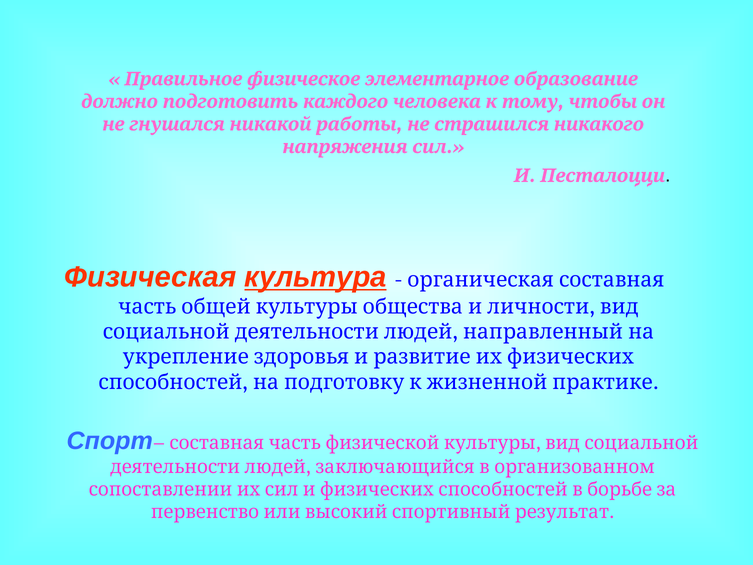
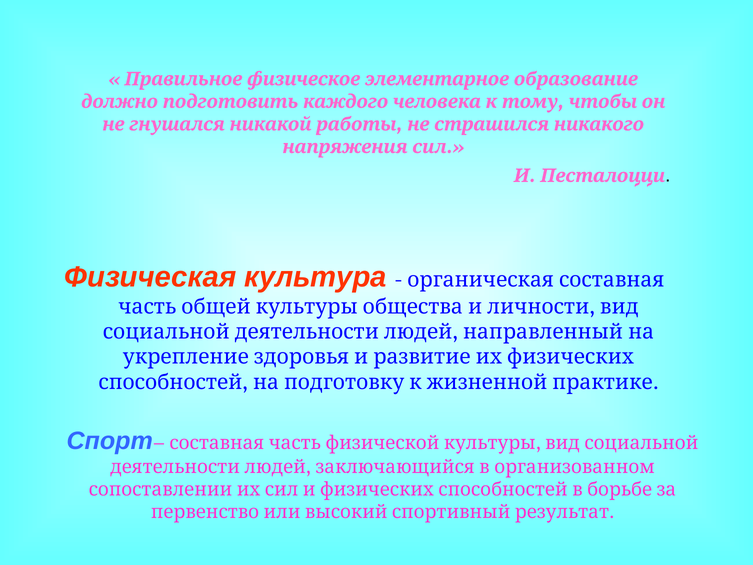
культура underline: present -> none
